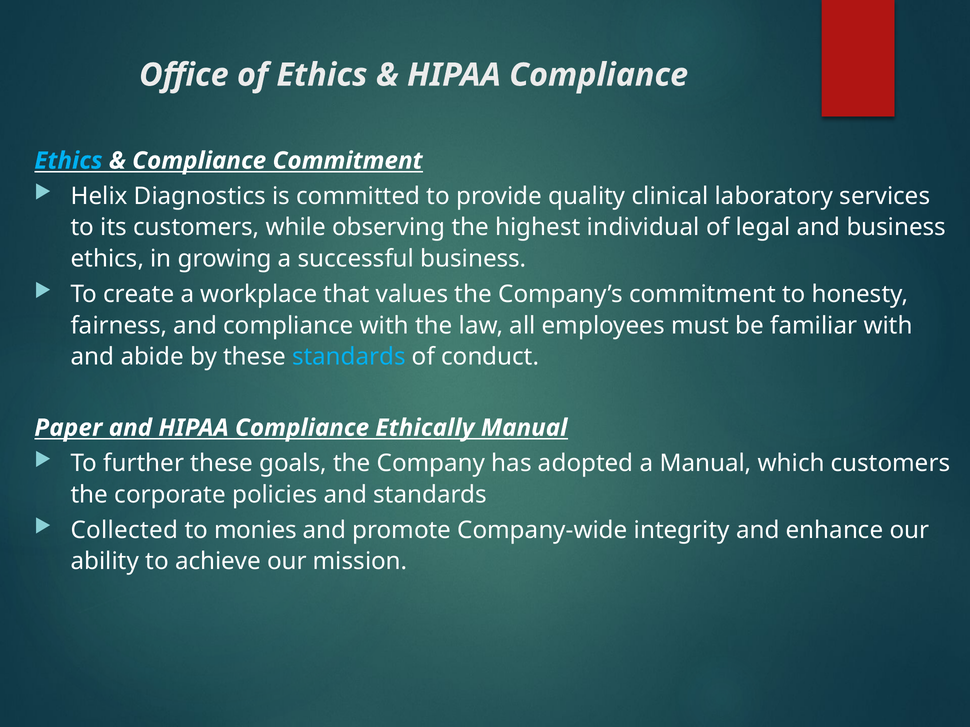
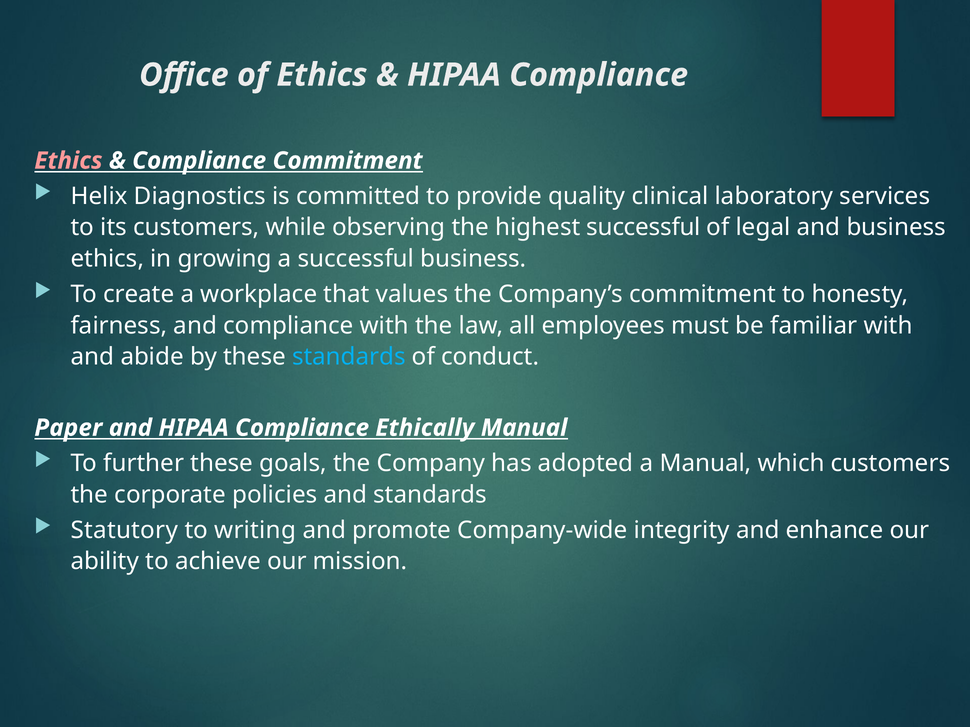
Ethics at (68, 161) colour: light blue -> pink
highest individual: individual -> successful
Collected: Collected -> Statutory
monies: monies -> writing
